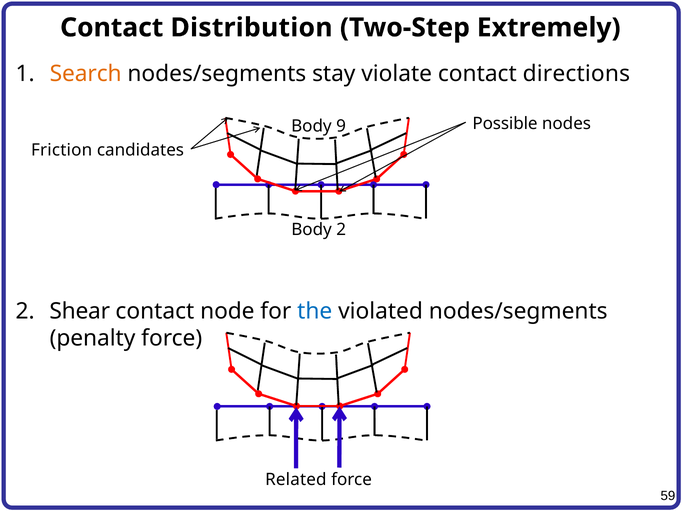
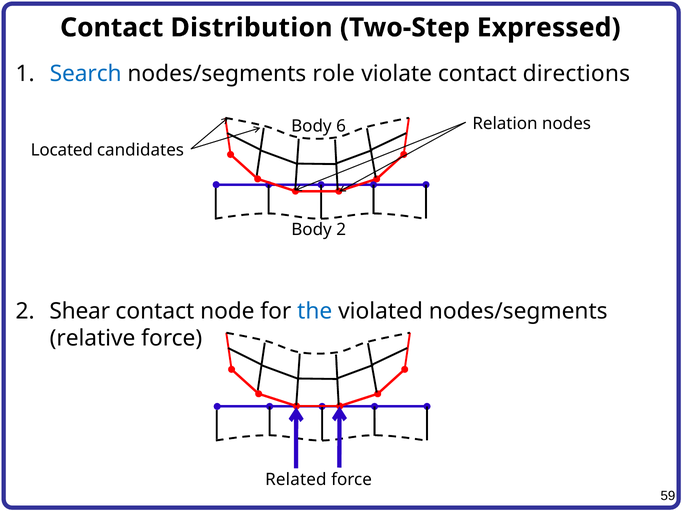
Extremely: Extremely -> Expressed
Search colour: orange -> blue
stay: stay -> role
Possible: Possible -> Relation
9: 9 -> 6
Friction: Friction -> Located
penalty: penalty -> relative
